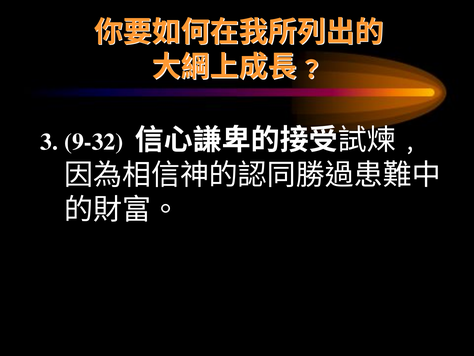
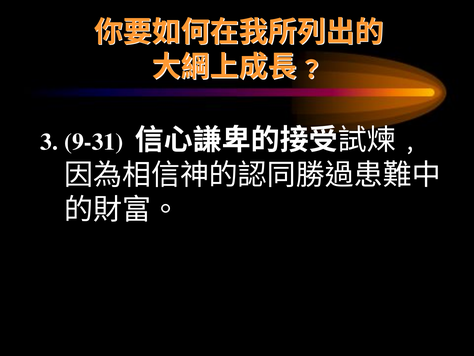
9-32: 9-32 -> 9-31
